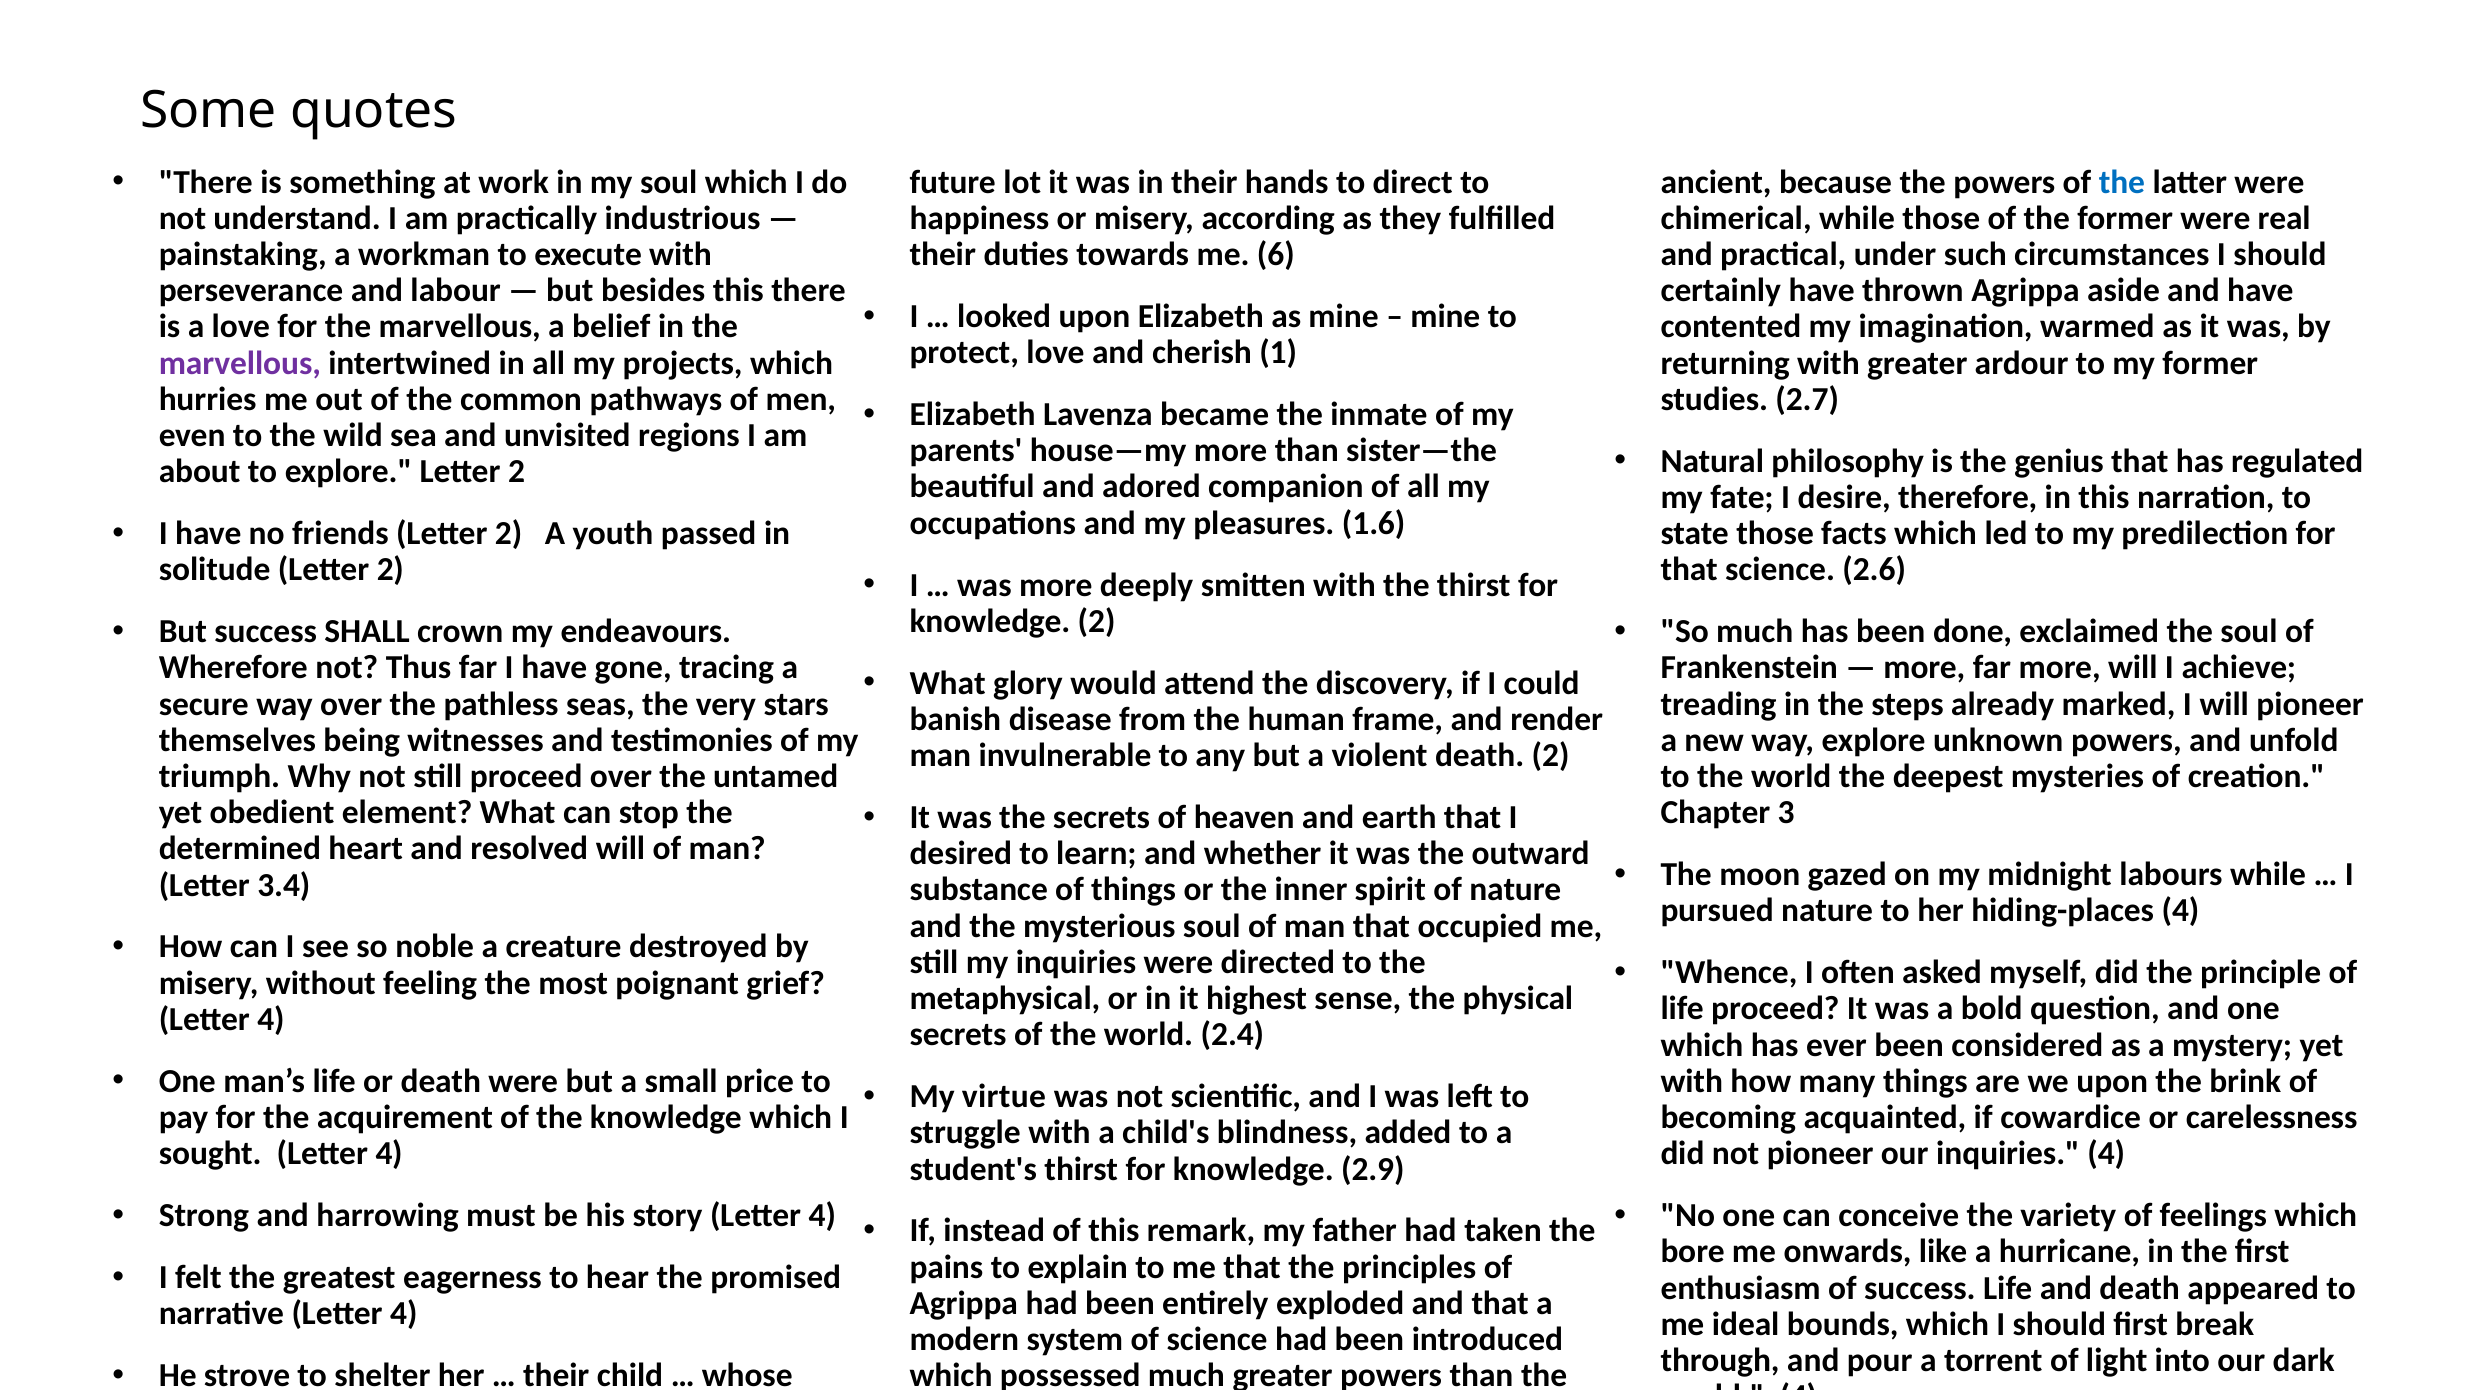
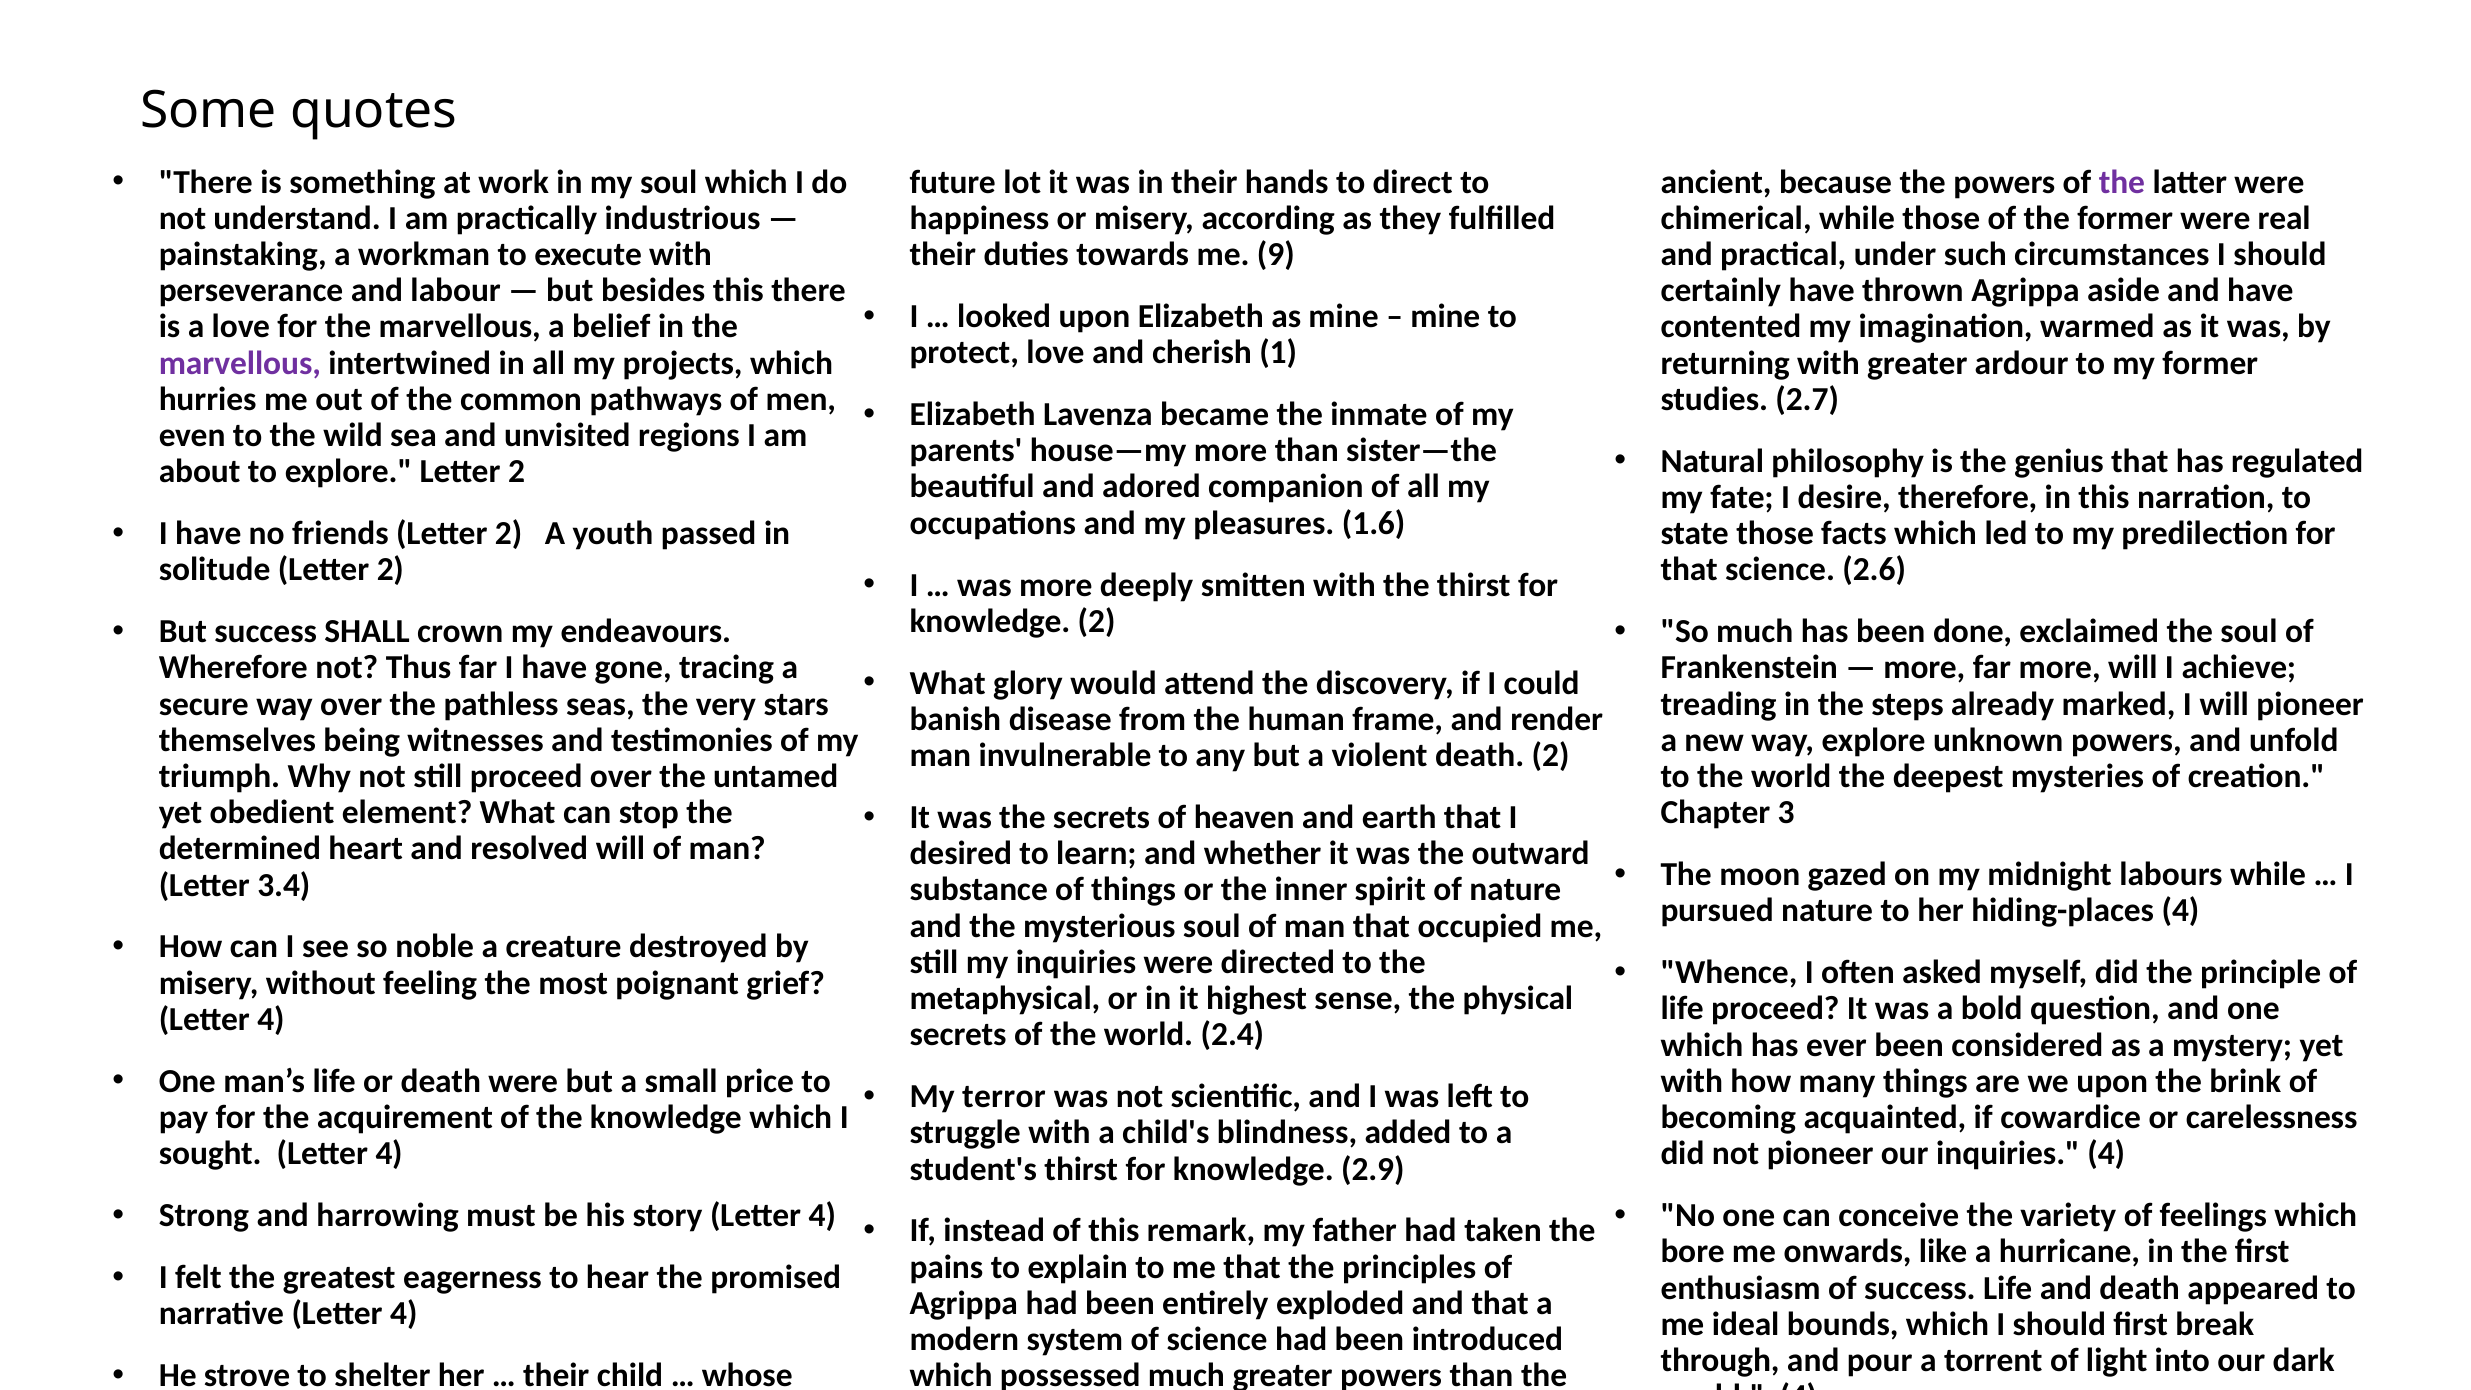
the at (2122, 182) colour: blue -> purple
6: 6 -> 9
virtue: virtue -> terror
